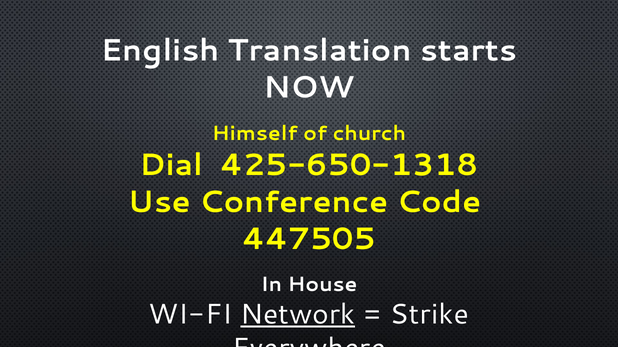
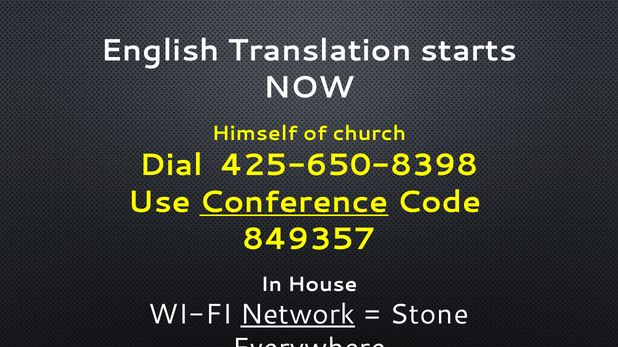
425-650-1318: 425-650-1318 -> 425-650-8398
Conference underline: none -> present
447505: 447505 -> 849357
Strike: Strike -> Stone
